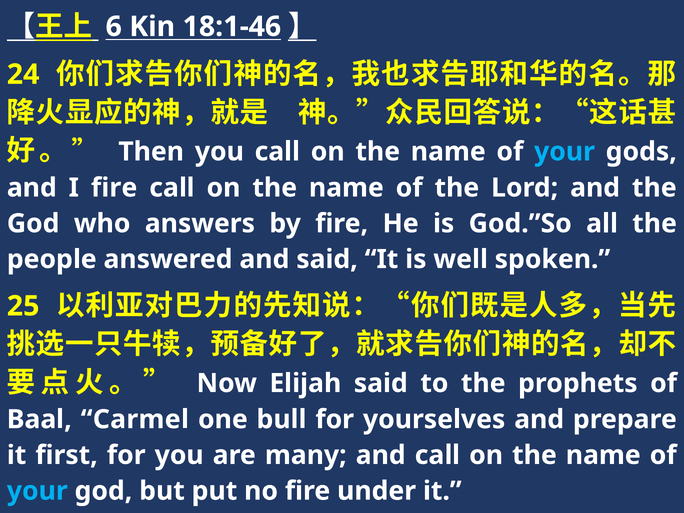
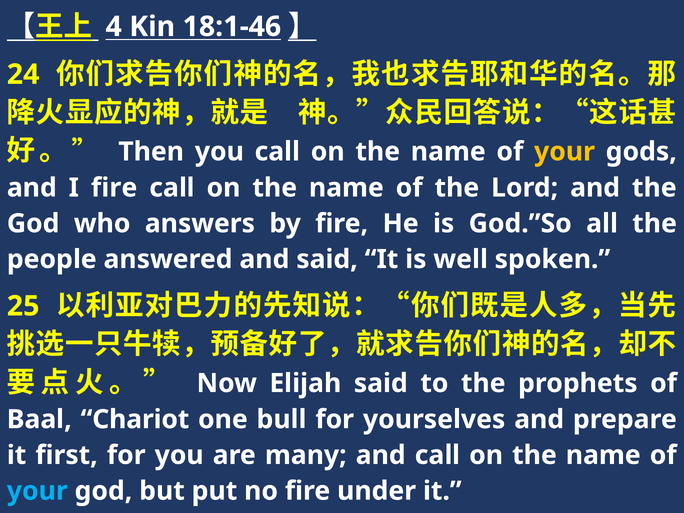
6: 6 -> 4
your at (565, 152) colour: light blue -> yellow
Carmel: Carmel -> Chariot
